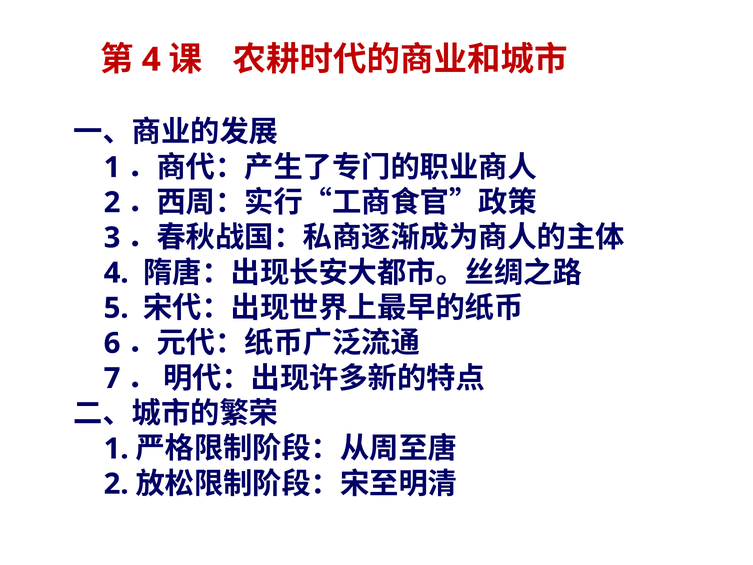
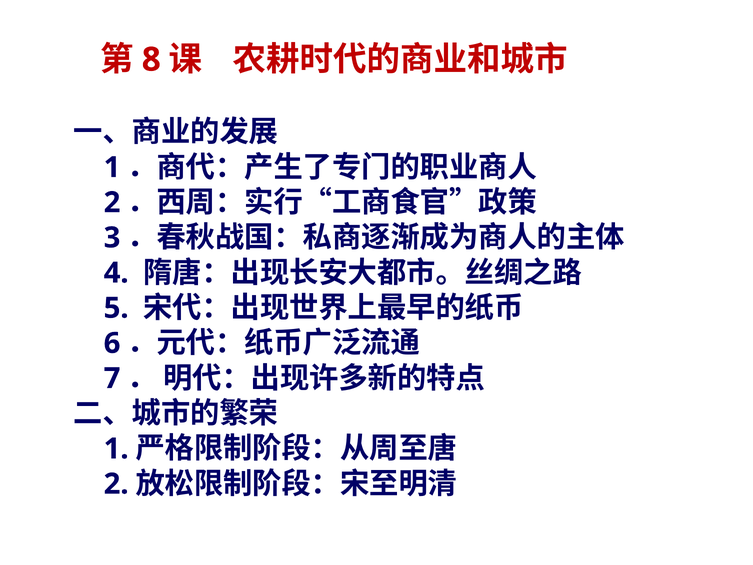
4 at (151, 60): 4 -> 8
